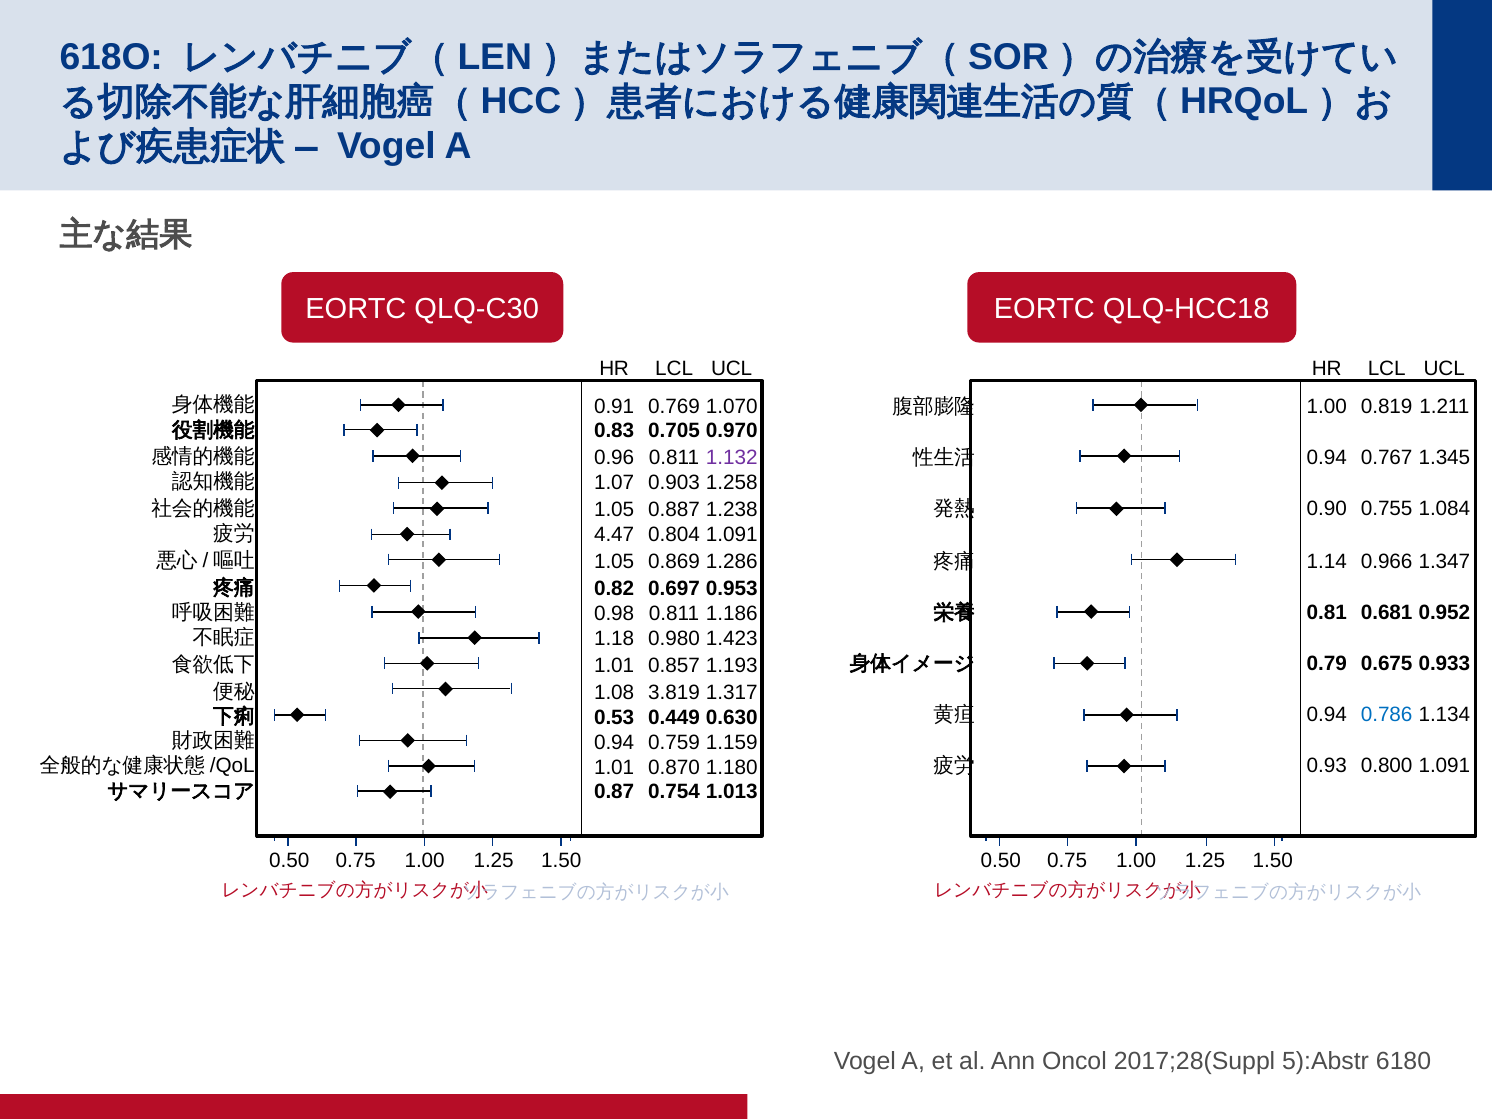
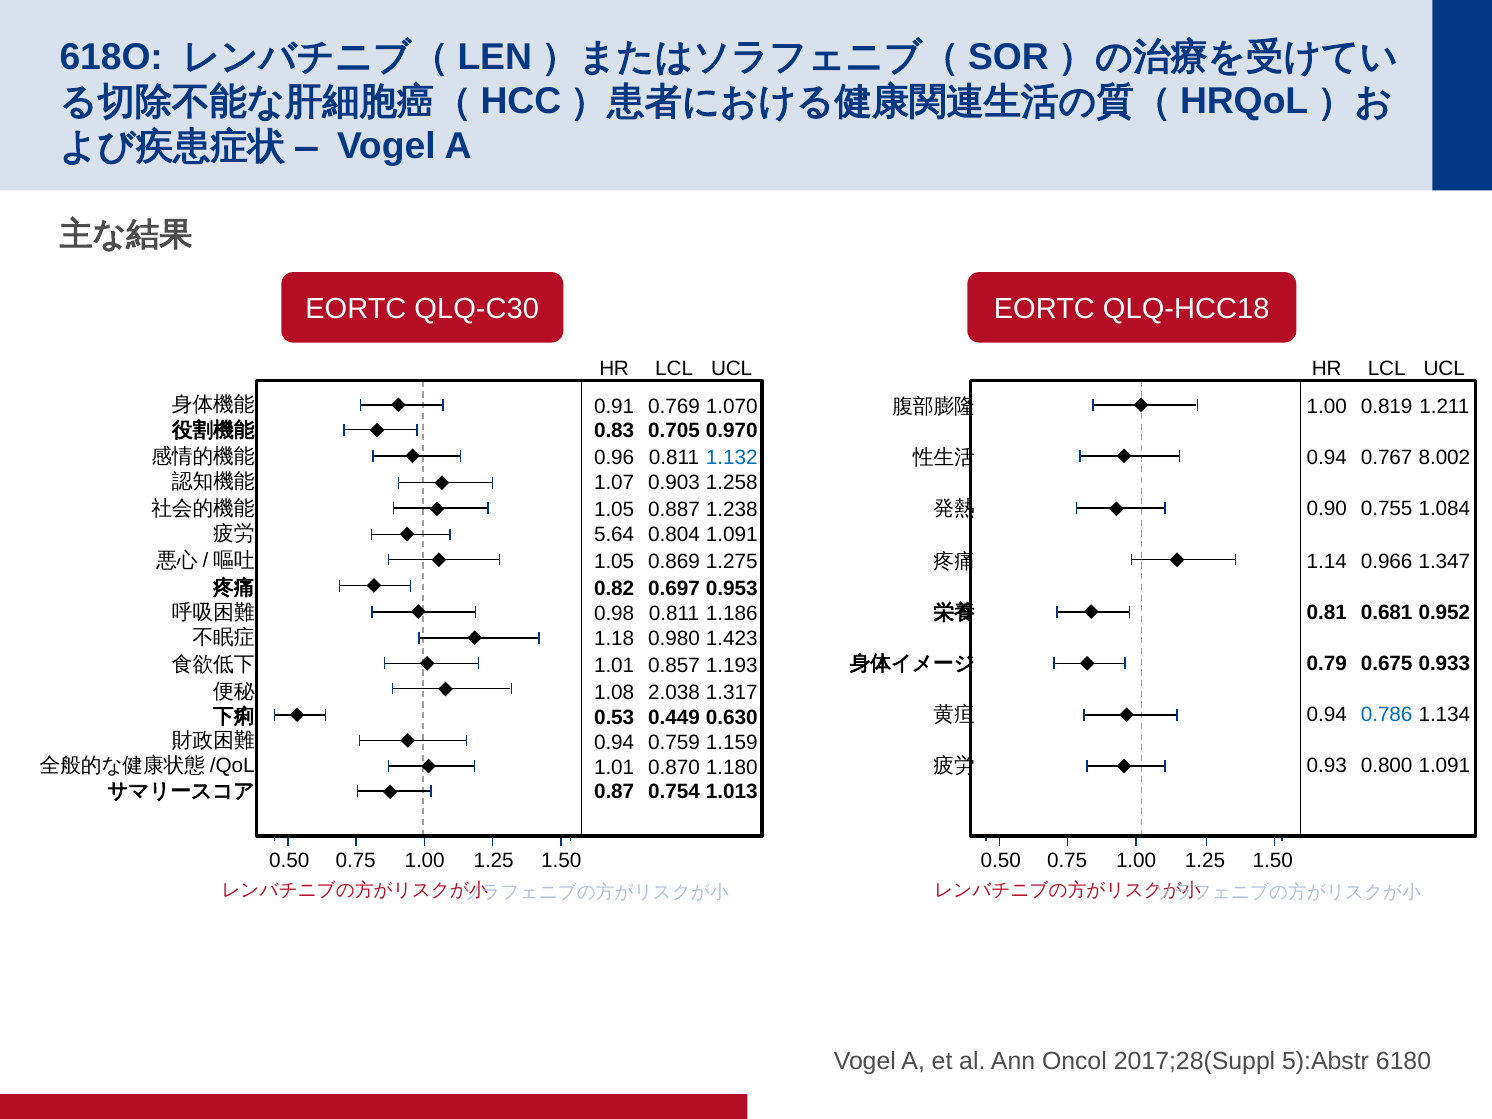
1.345: 1.345 -> 8.002
1.132 colour: purple -> blue
4.47: 4.47 -> 5.64
1.286: 1.286 -> 1.275
3.819: 3.819 -> 2.038
